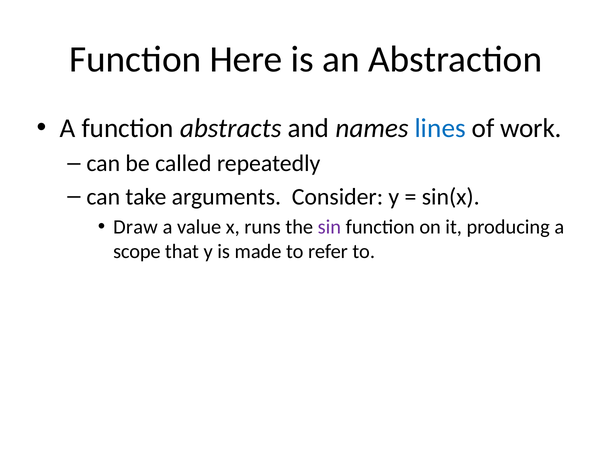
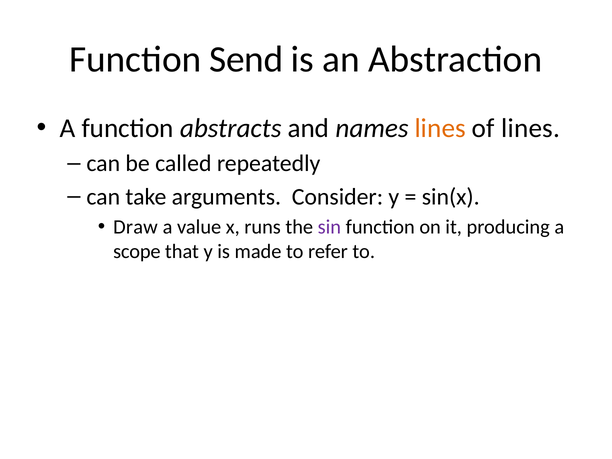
Here: Here -> Send
lines at (440, 128) colour: blue -> orange
of work: work -> lines
